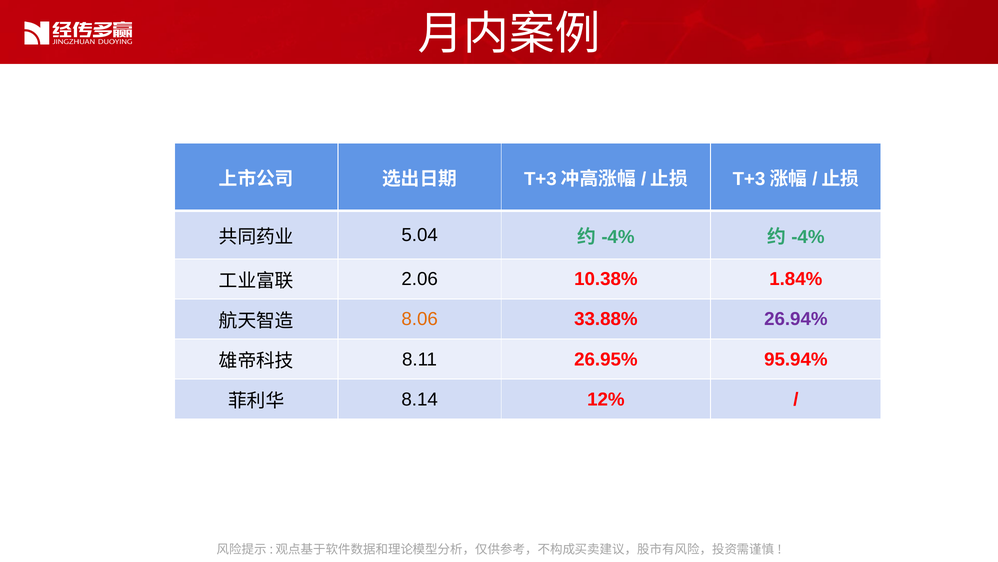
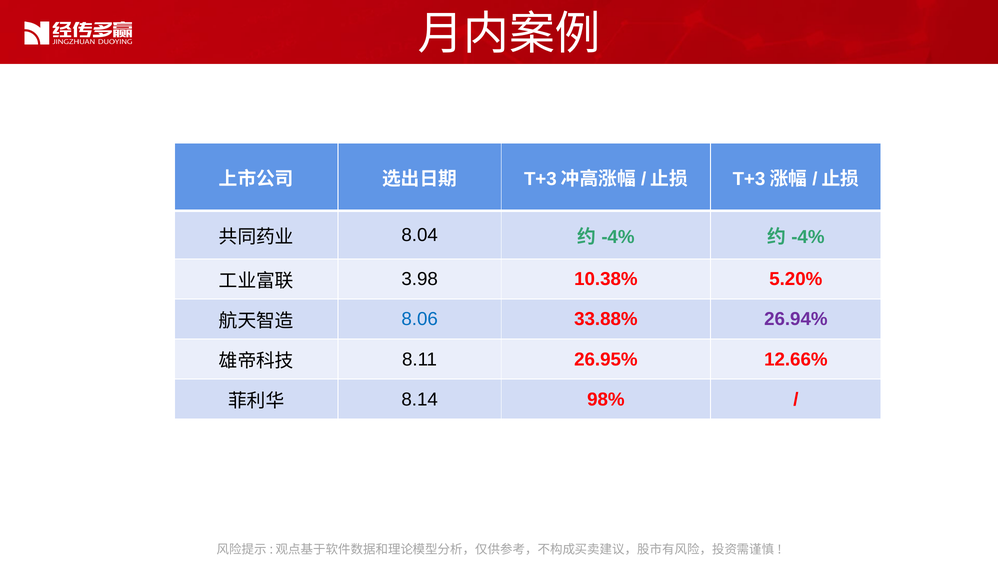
5.04: 5.04 -> 8.04
2.06: 2.06 -> 3.98
1.84%: 1.84% -> 5.20%
8.06 colour: orange -> blue
95.94%: 95.94% -> 12.66%
12%: 12% -> 98%
